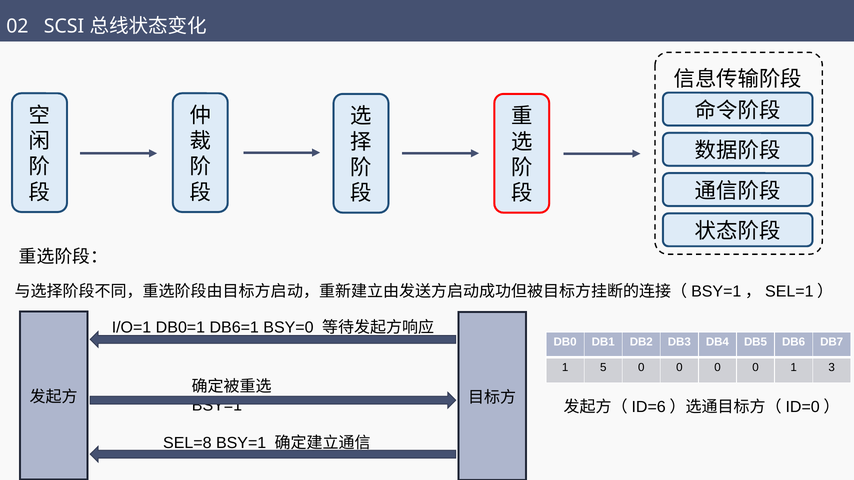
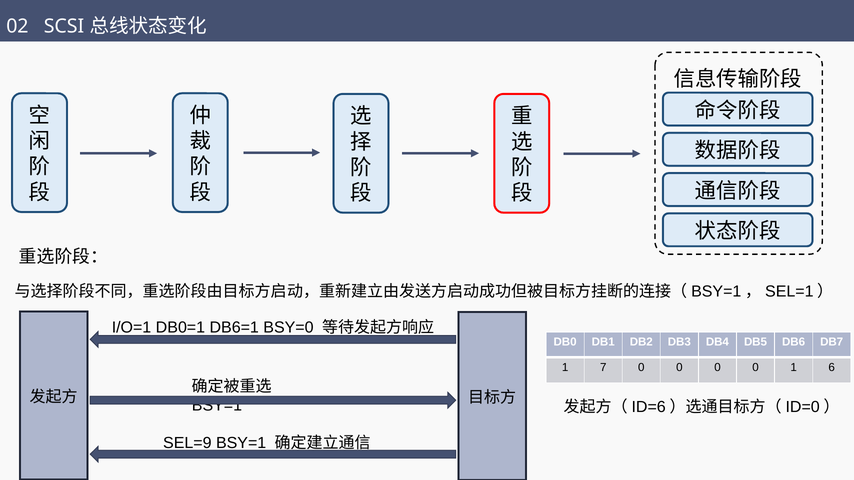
5: 5 -> 7
3: 3 -> 6
SEL=8: SEL=8 -> SEL=9
